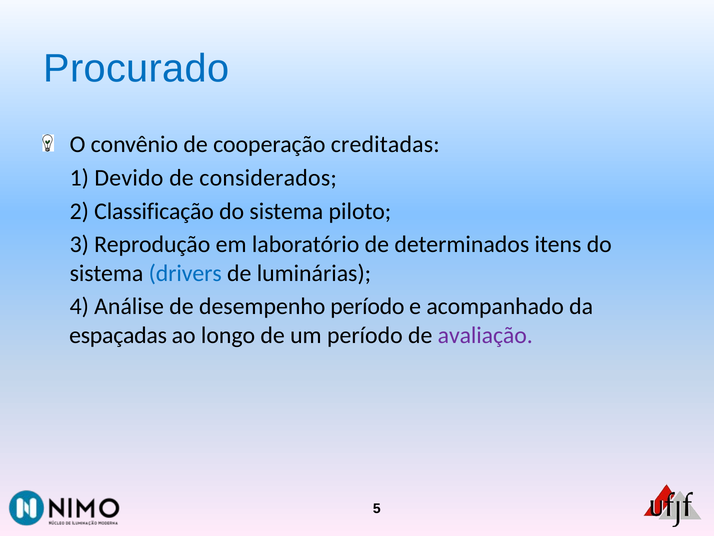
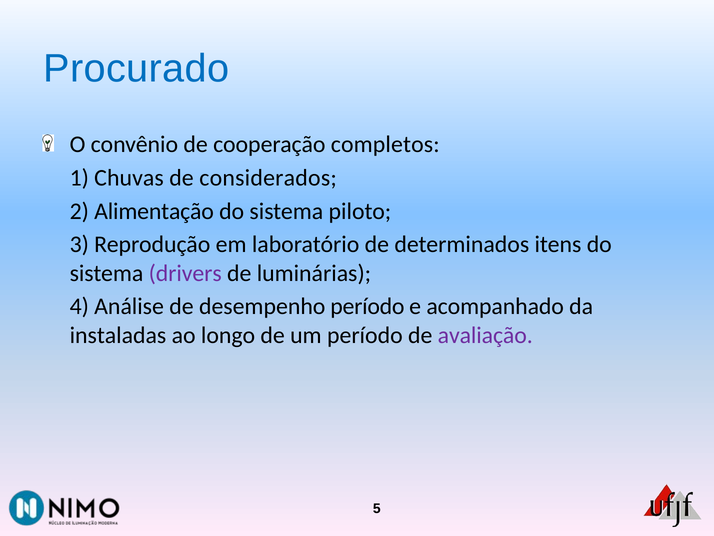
creditadas: creditadas -> completos
Devido: Devido -> Chuvas
Classificação: Classificação -> Alimentação
drivers colour: blue -> purple
espaçadas: espaçadas -> instaladas
